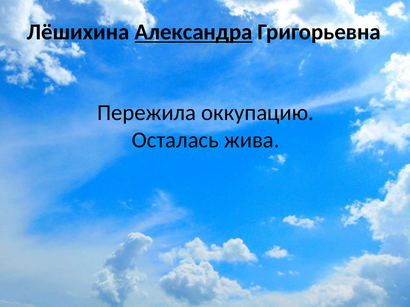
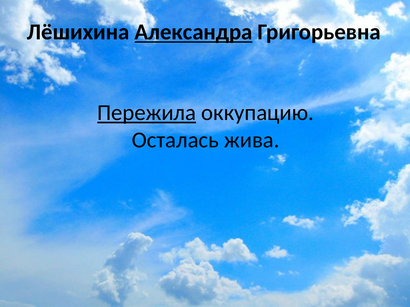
Пережила underline: none -> present
